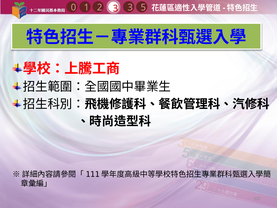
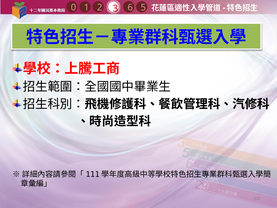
1 3: 3 -> 6
